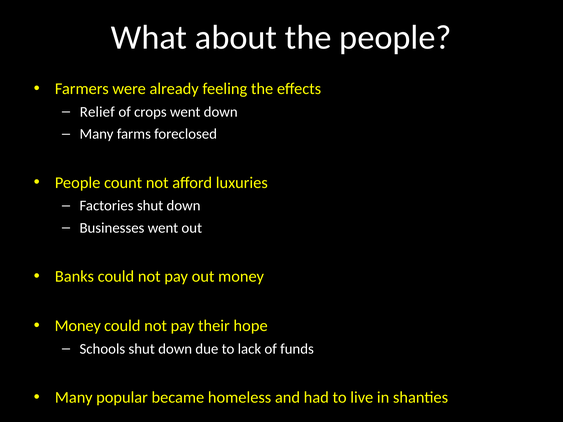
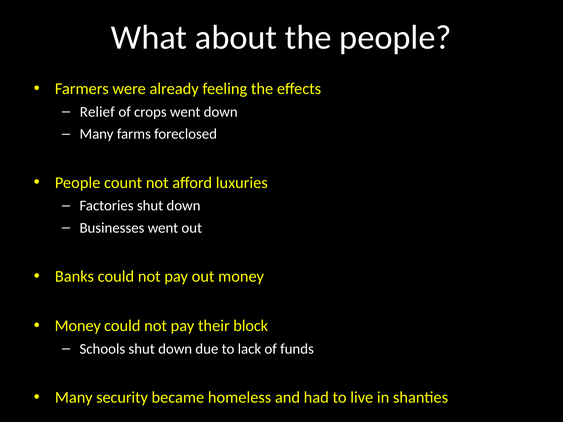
hope: hope -> block
popular: popular -> security
